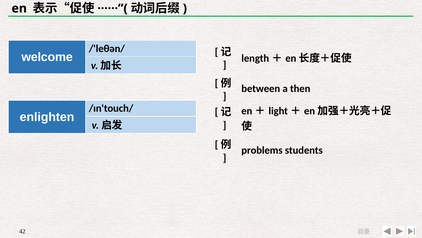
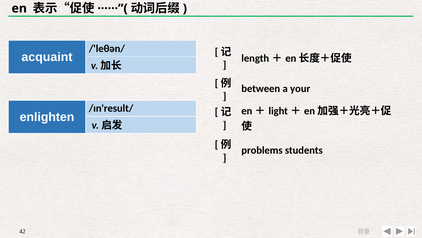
welcome: welcome -> acquaint
then: then -> your
/ɪn'touch/: /ɪn'touch/ -> /ɪn'result/
